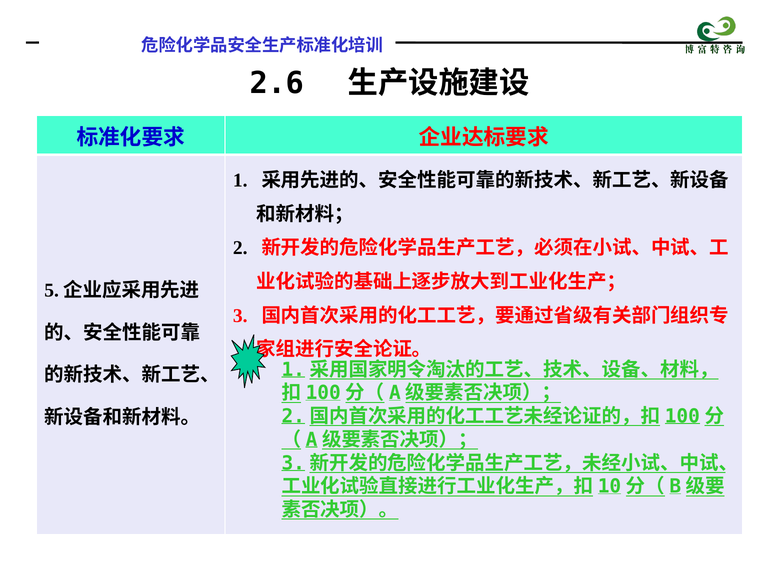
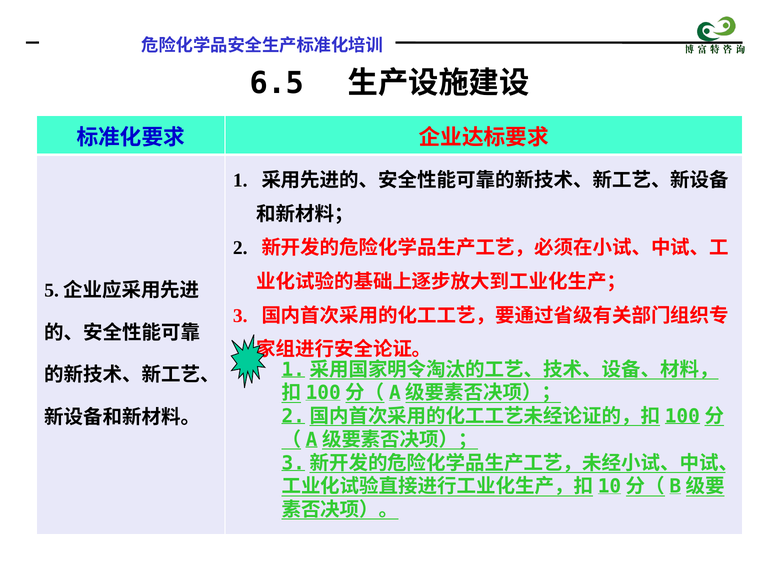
2.6: 2.6 -> 6.5
